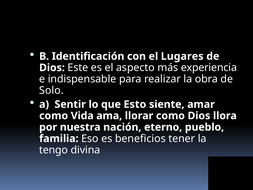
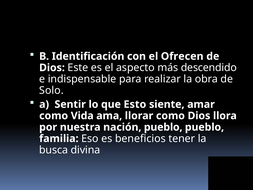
Lugares: Lugares -> Ofrecen
experiencia: experiencia -> descendido
nación eterno: eterno -> pueblo
tengo: tengo -> busca
